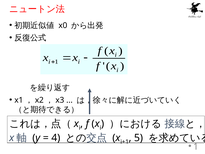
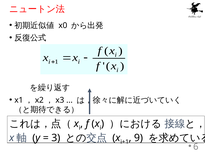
4: 4 -> 3
5: 5 -> 9
1 at (196, 146): 1 -> 6
